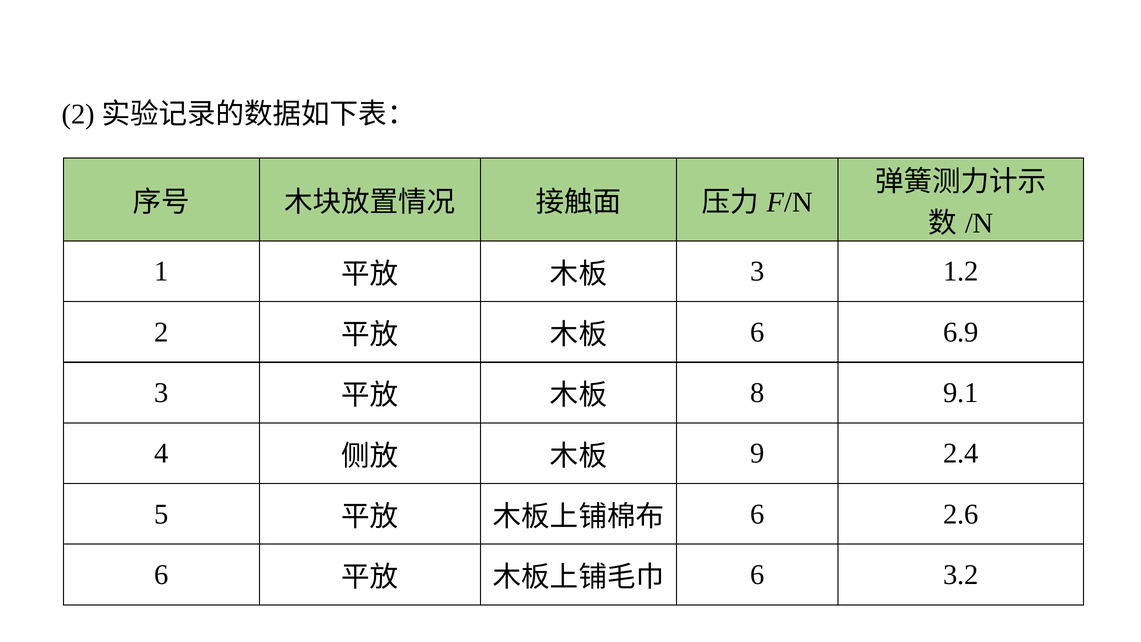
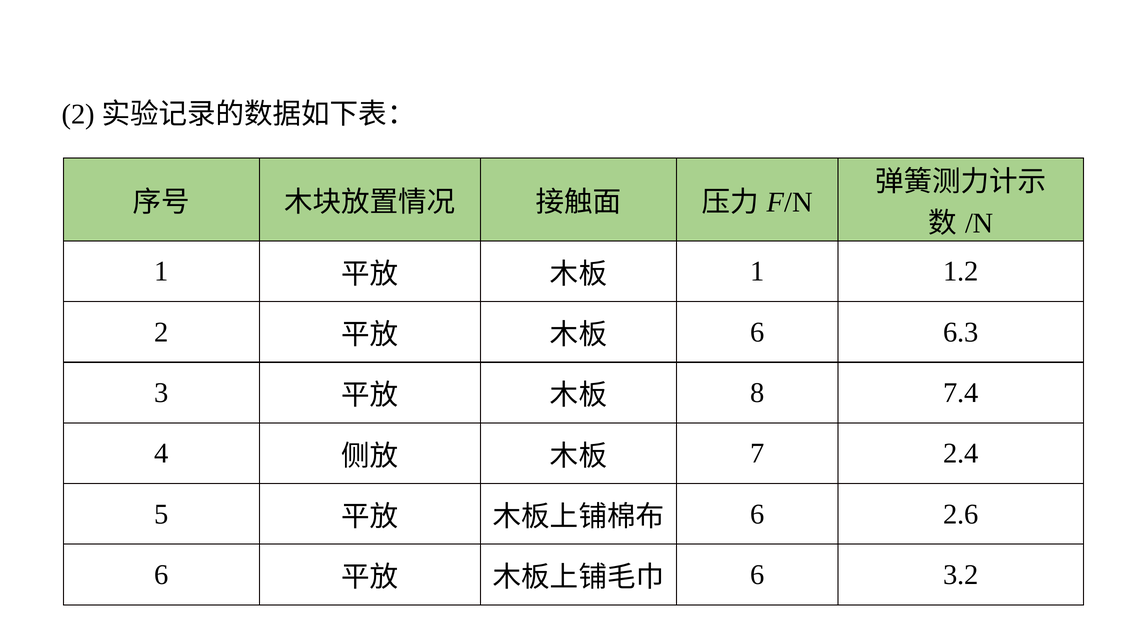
3 at (757, 271): 3 -> 1
6.9: 6.9 -> 6.3
9.1: 9.1 -> 7.4
9: 9 -> 7
